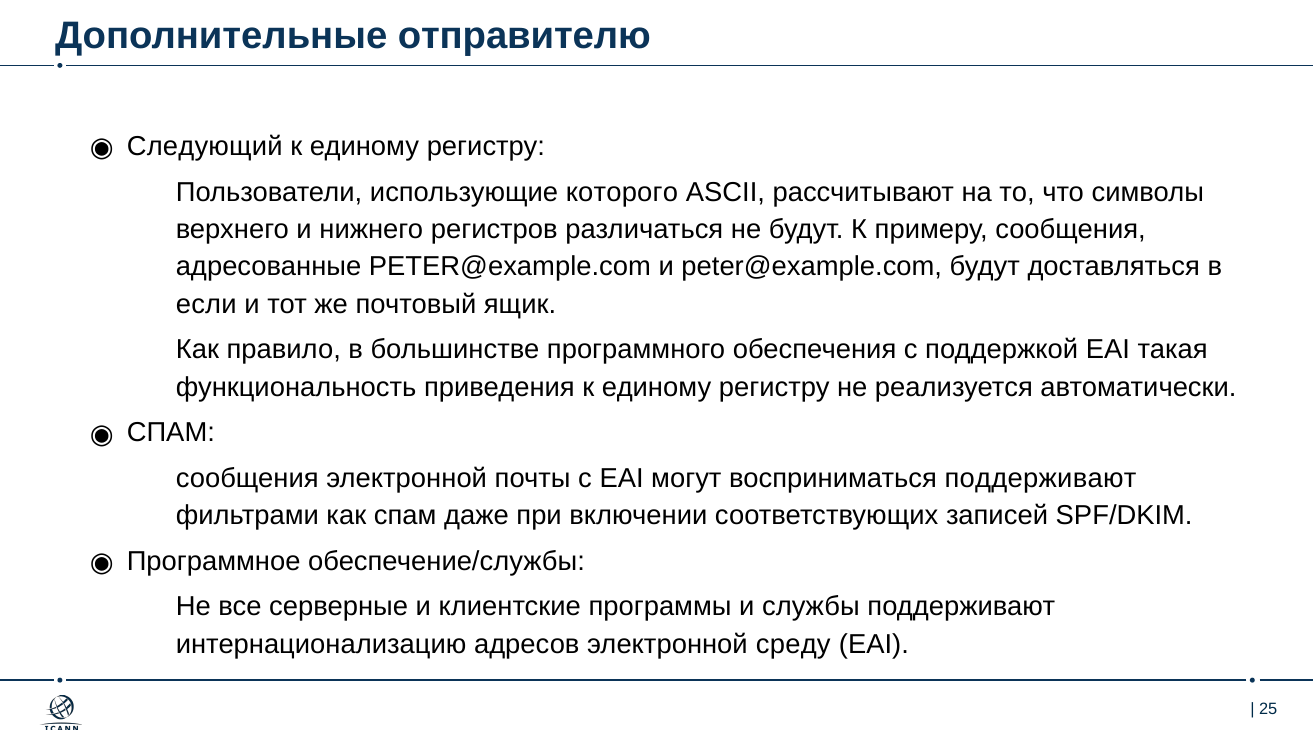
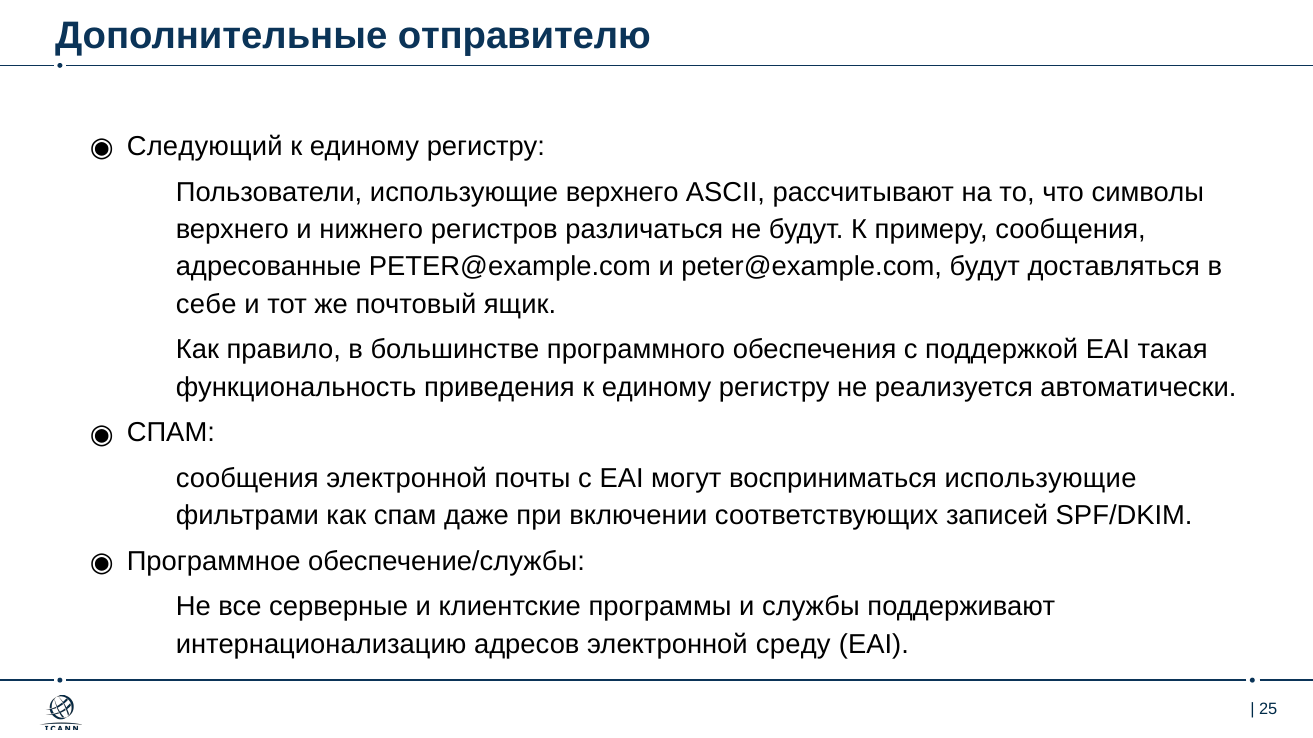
использующие которого: которого -> верхнего
если: если -> себе
восприниматься поддерживают: поддерживают -> использующие
